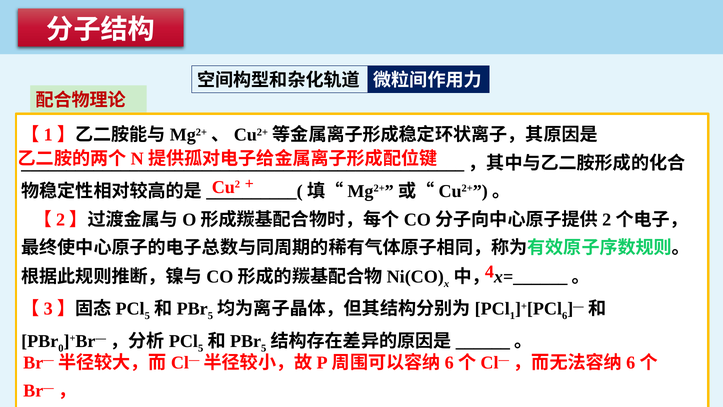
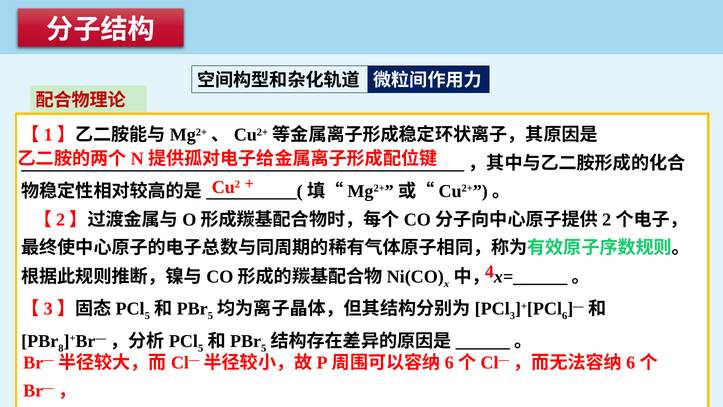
1: 1 -> 3
0: 0 -> 8
